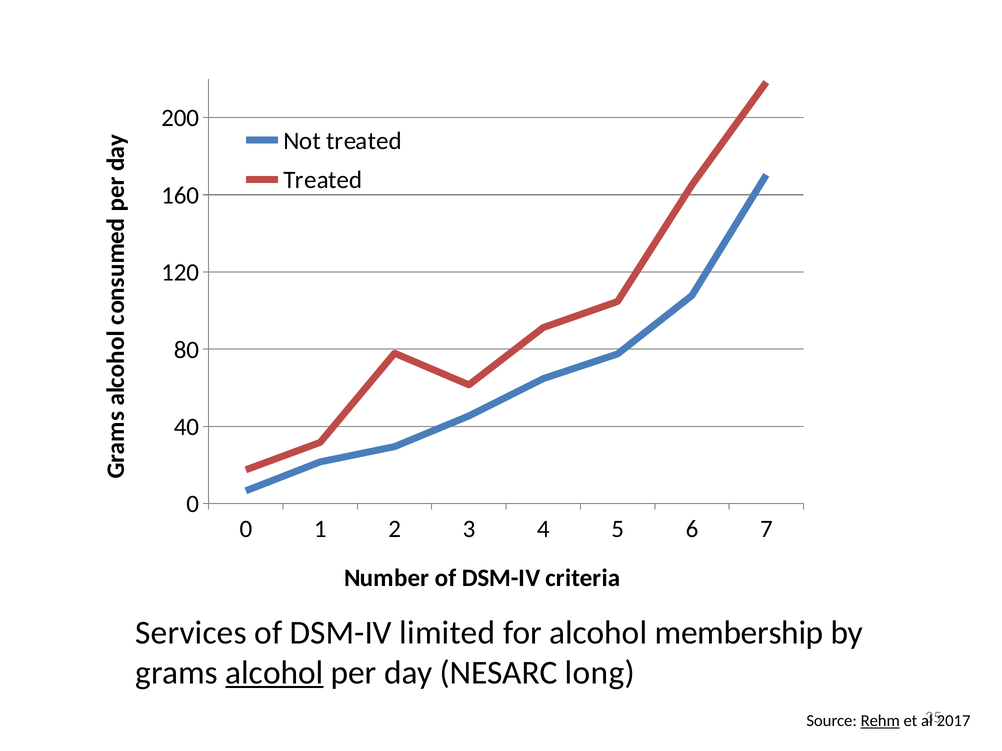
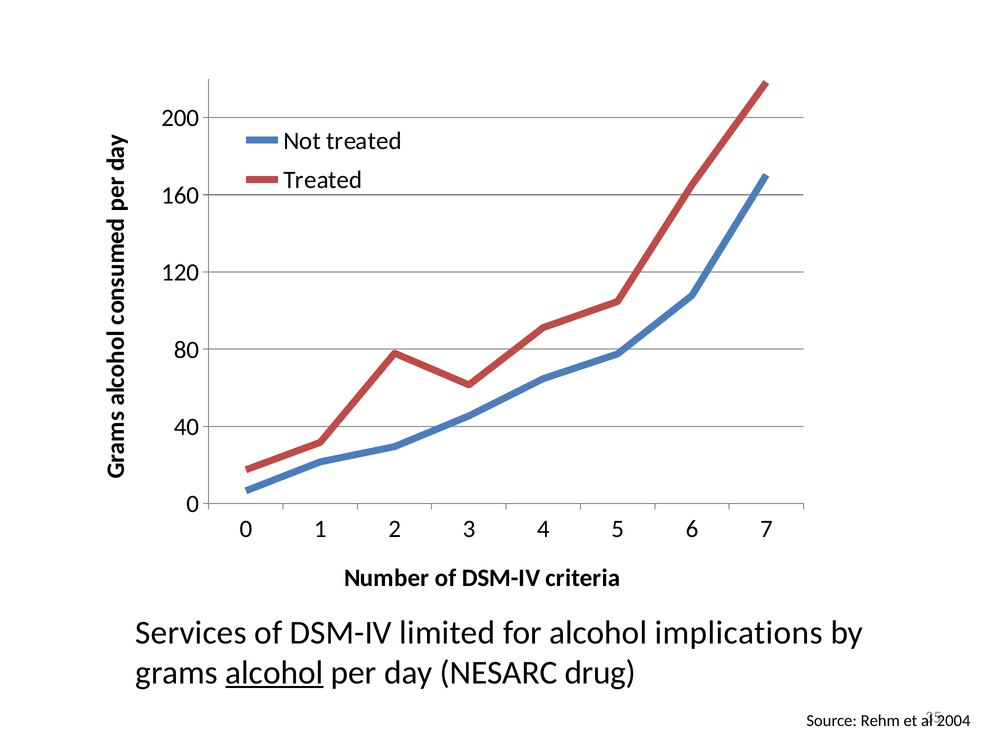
membership: membership -> implications
long: long -> drug
Rehm underline: present -> none
2017: 2017 -> 2004
